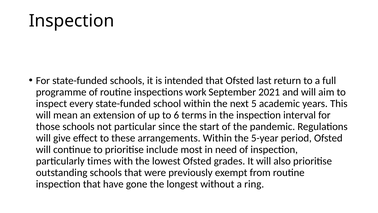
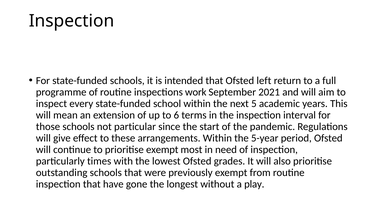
last: last -> left
prioritise include: include -> exempt
ring: ring -> play
